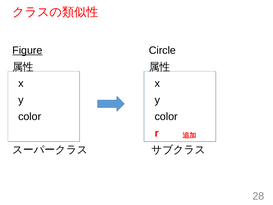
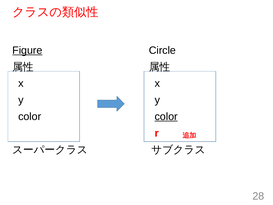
color at (166, 116) underline: none -> present
